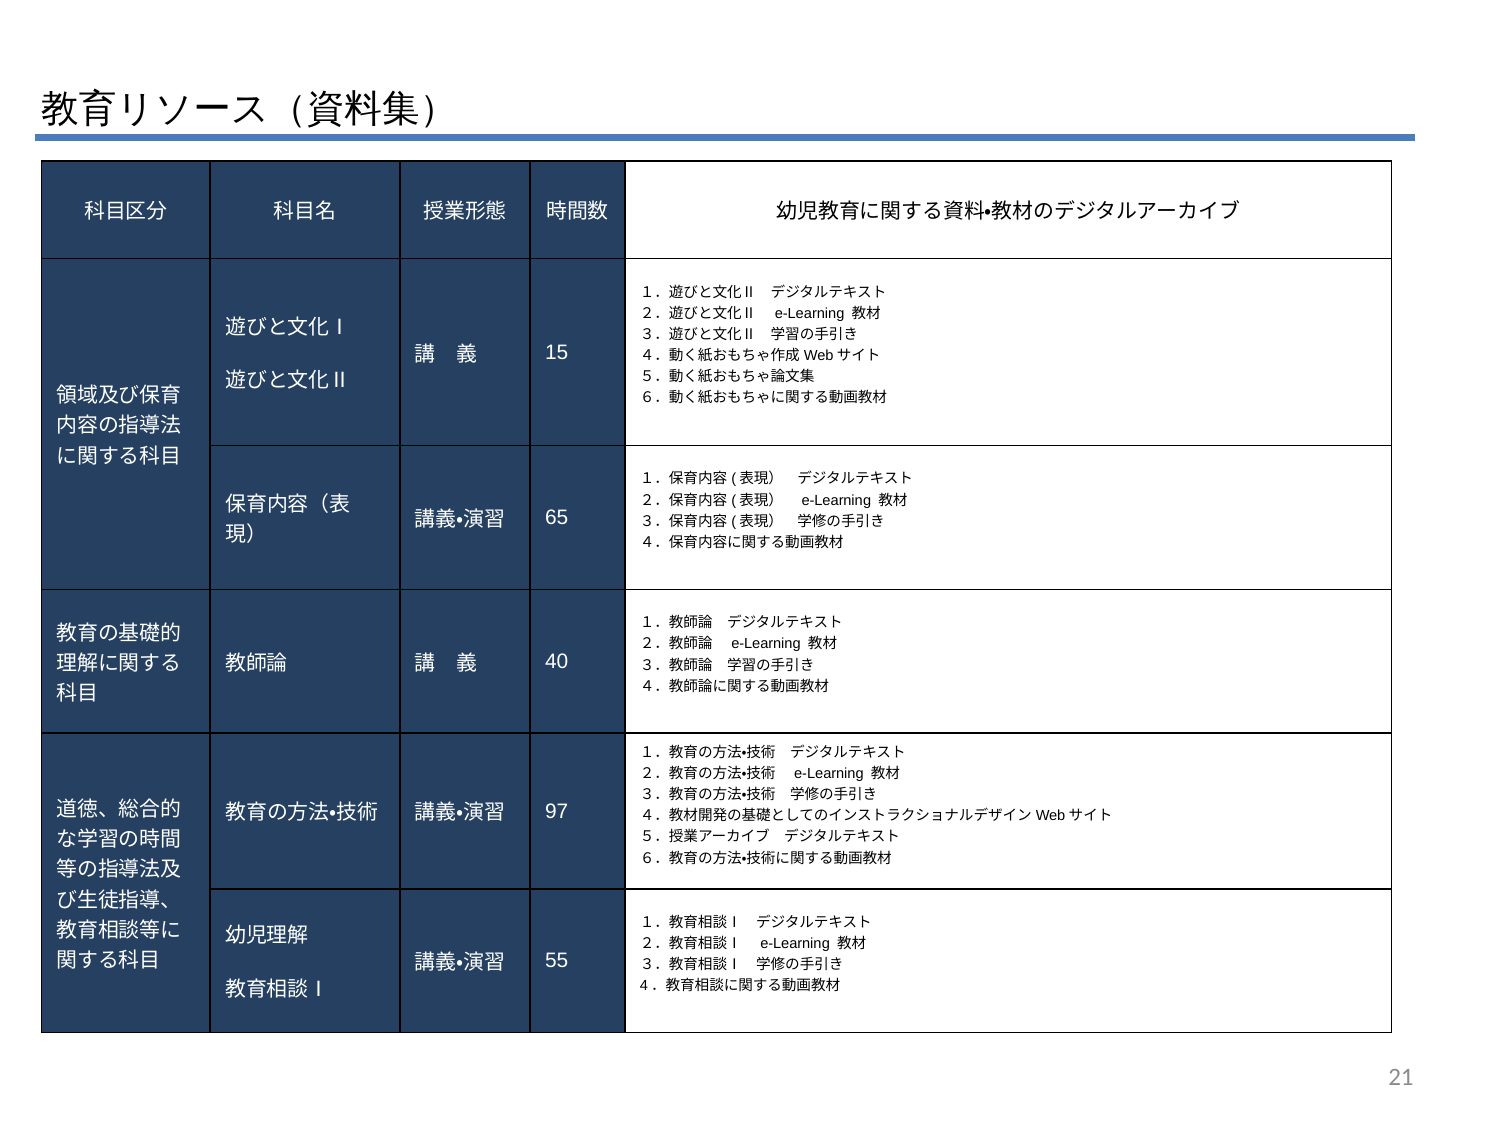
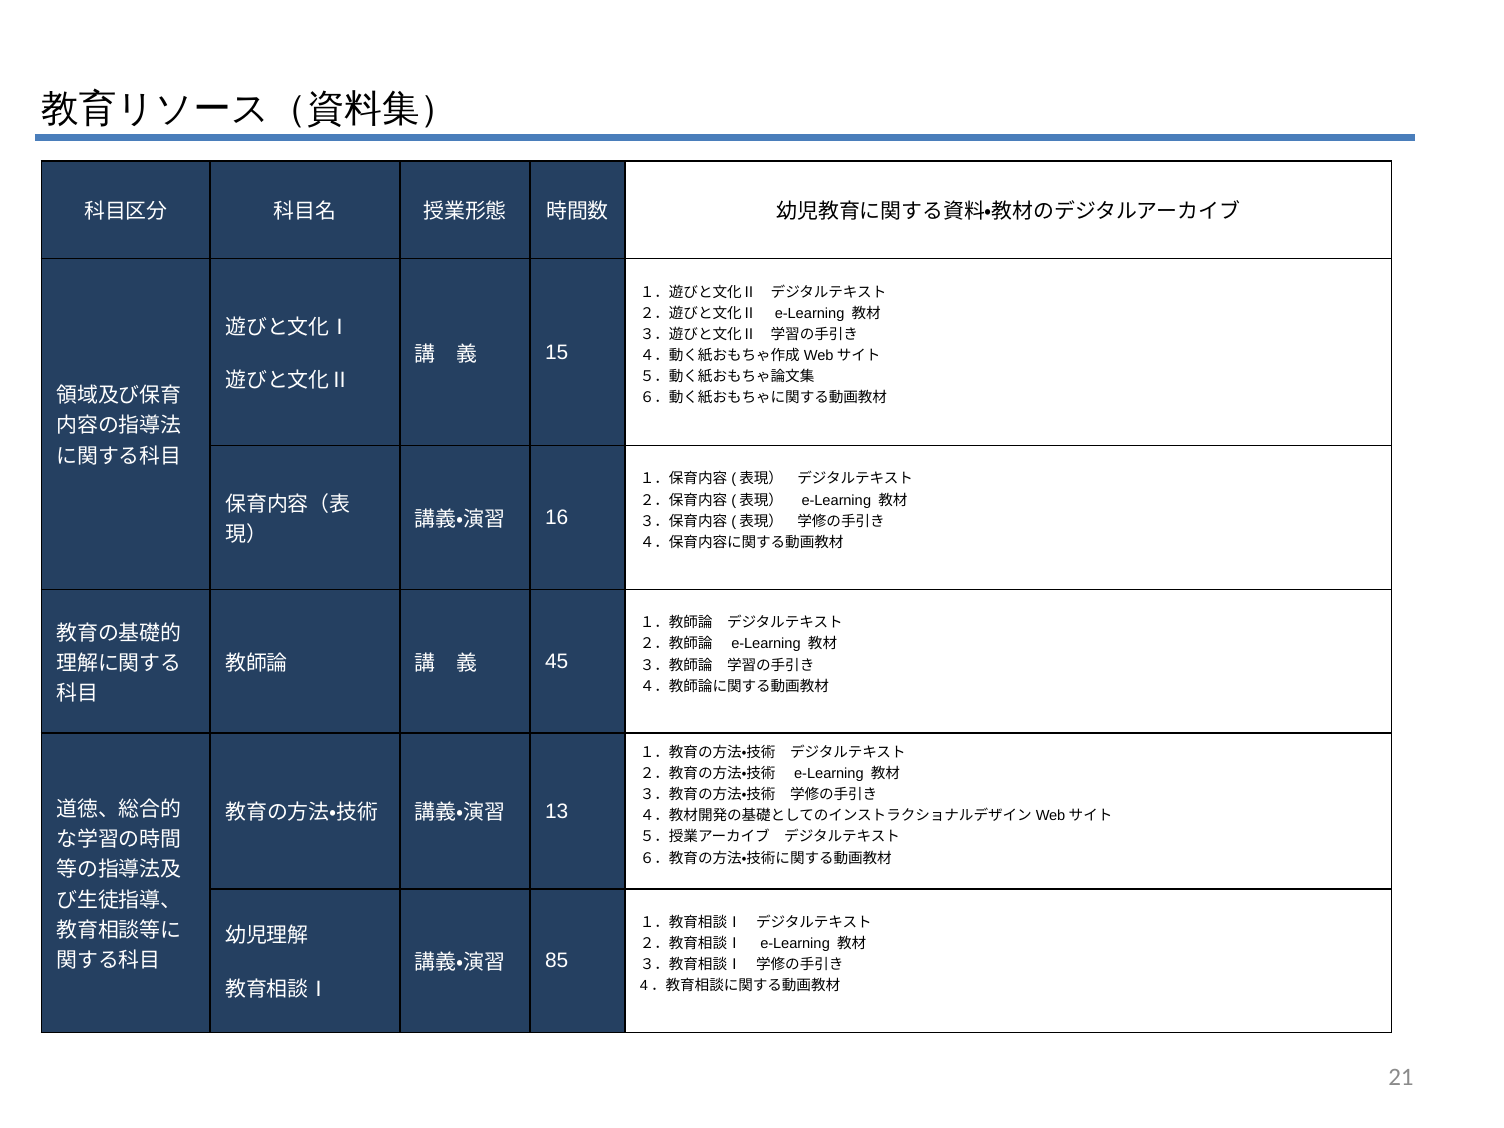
65: 65 -> 16
40: 40 -> 45
97: 97 -> 13
55: 55 -> 85
